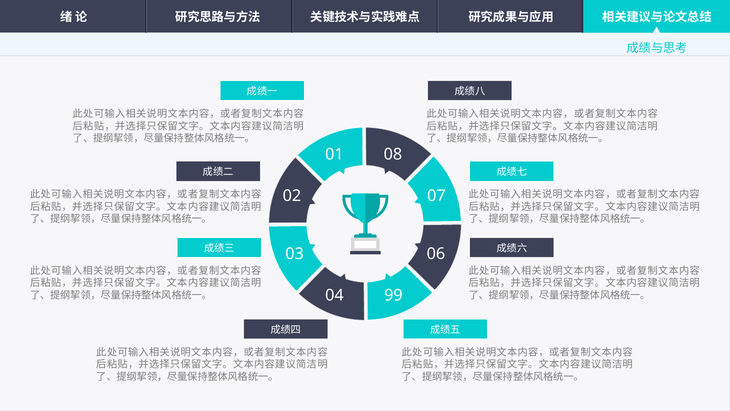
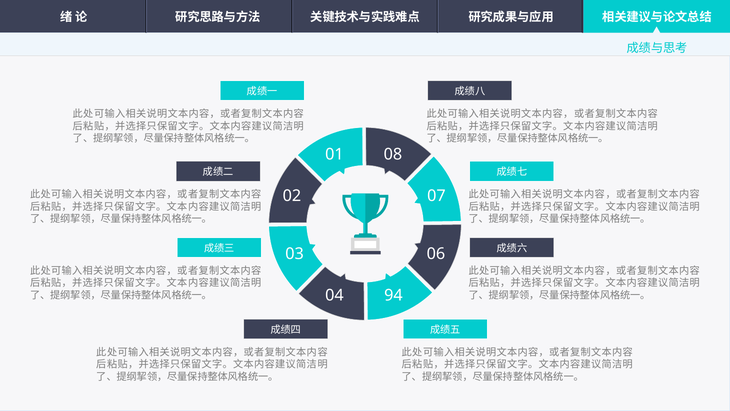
99: 99 -> 94
